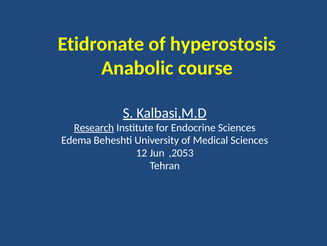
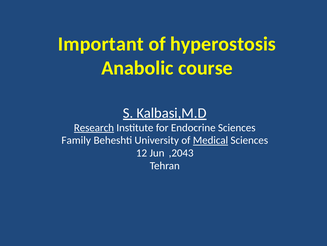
Etidronate: Etidronate -> Important
Edema: Edema -> Family
Medical underline: none -> present
,2053: ,2053 -> ,2043
